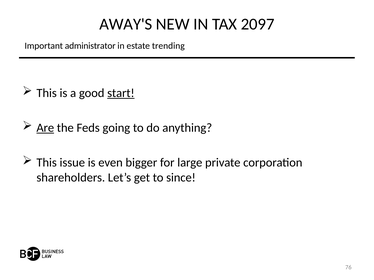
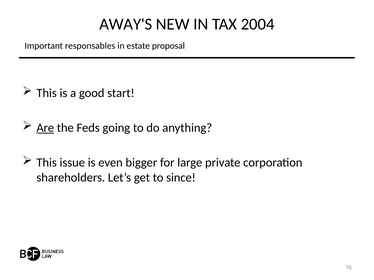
2097: 2097 -> 2004
administrator: administrator -> responsables
trending: trending -> proposal
start underline: present -> none
